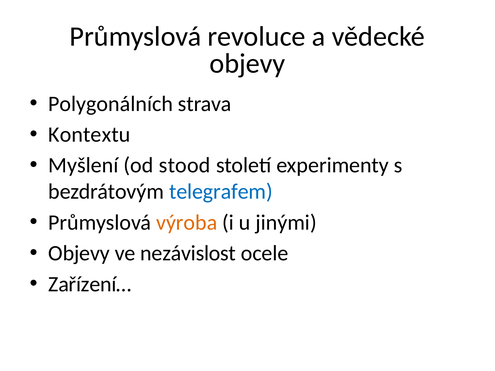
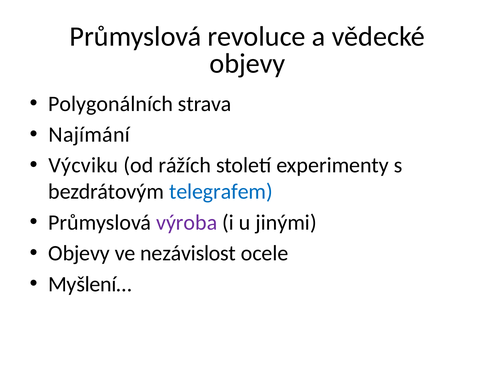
Kontextu: Kontextu -> Najímání
Myšlení: Myšlení -> Výcviku
stood: stood -> rážích
výroba colour: orange -> purple
Zařízení…: Zařízení… -> Myšlení…
